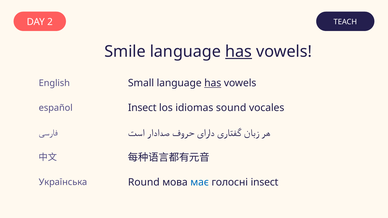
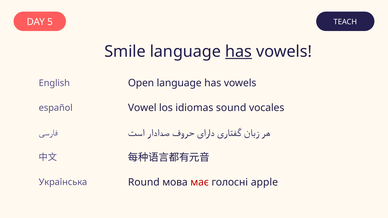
2: 2 -> 5
Small: Small -> Open
has at (213, 83) underline: present -> none
español Insect: Insect -> Vowel
має colour: blue -> red
голосні insect: insect -> apple
